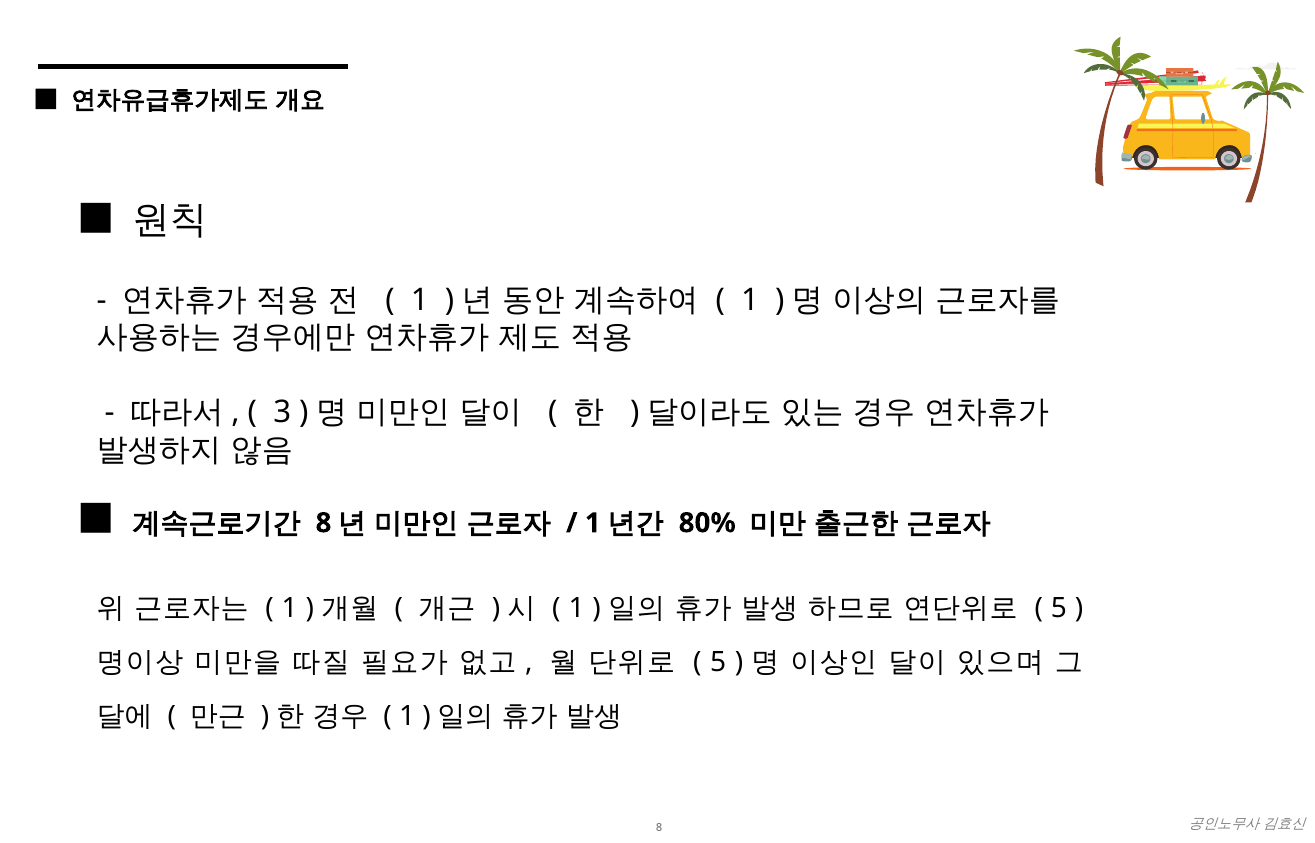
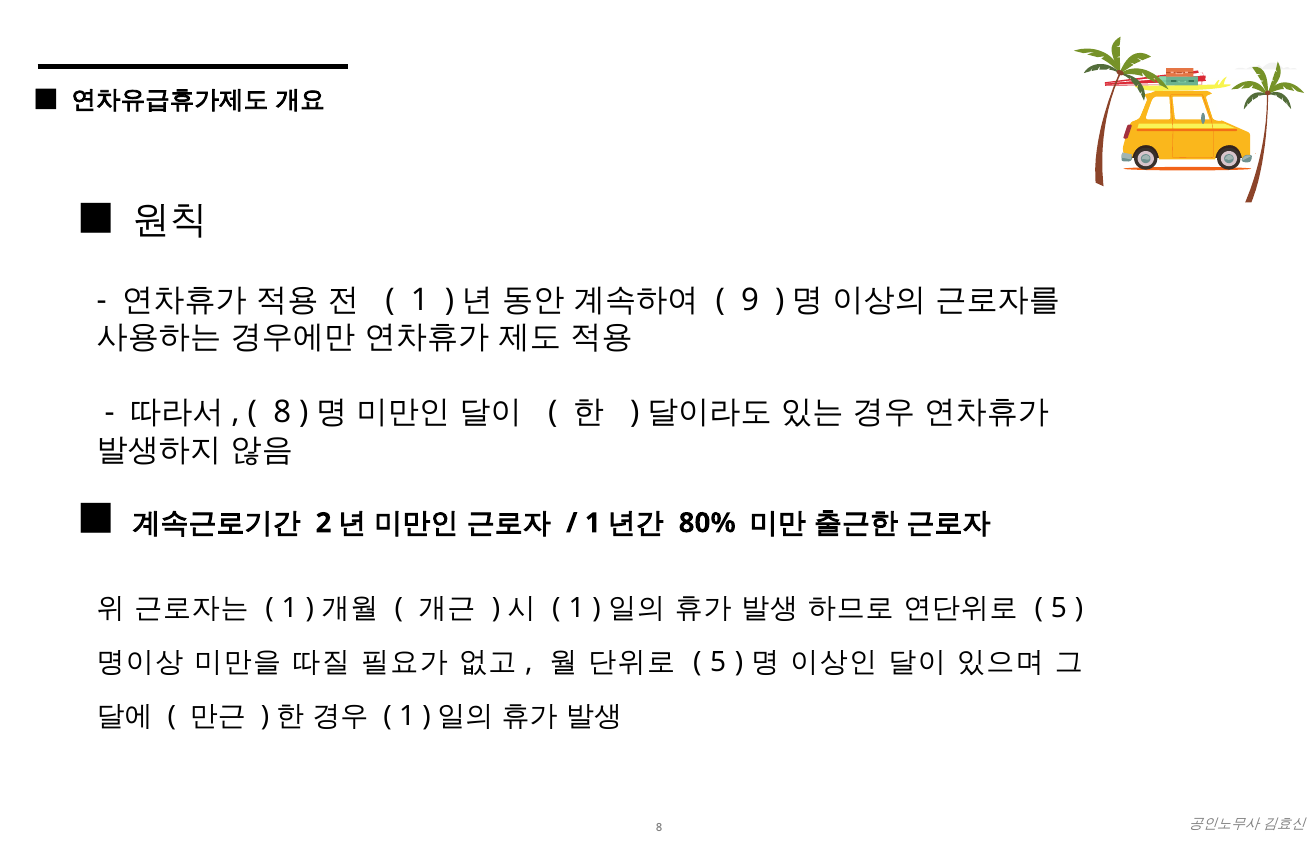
1 at (750, 300): 1 -> 9
3 at (282, 412): 3 -> 8
8 at (324, 523): 8 -> 2
